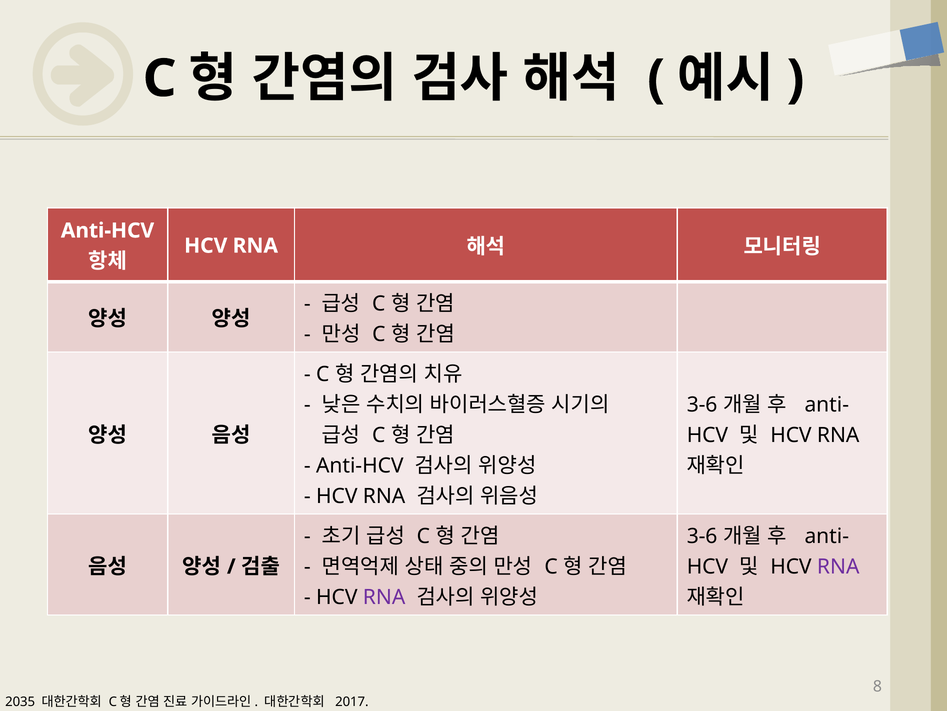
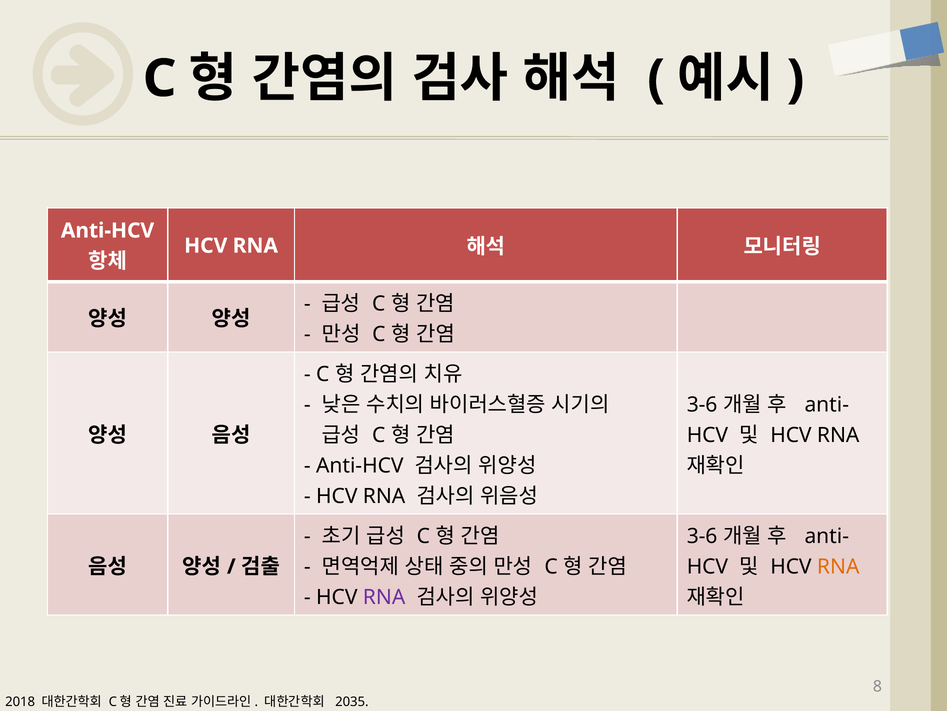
RNA at (838, 566) colour: purple -> orange
2035: 2035 -> 2018
2017: 2017 -> 2035
